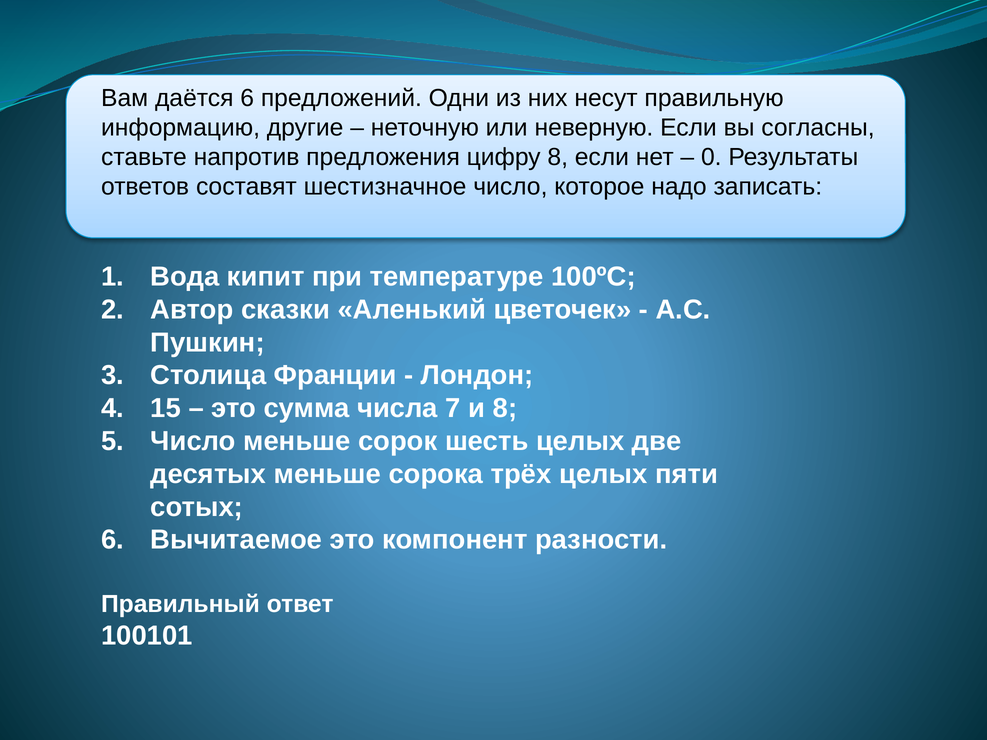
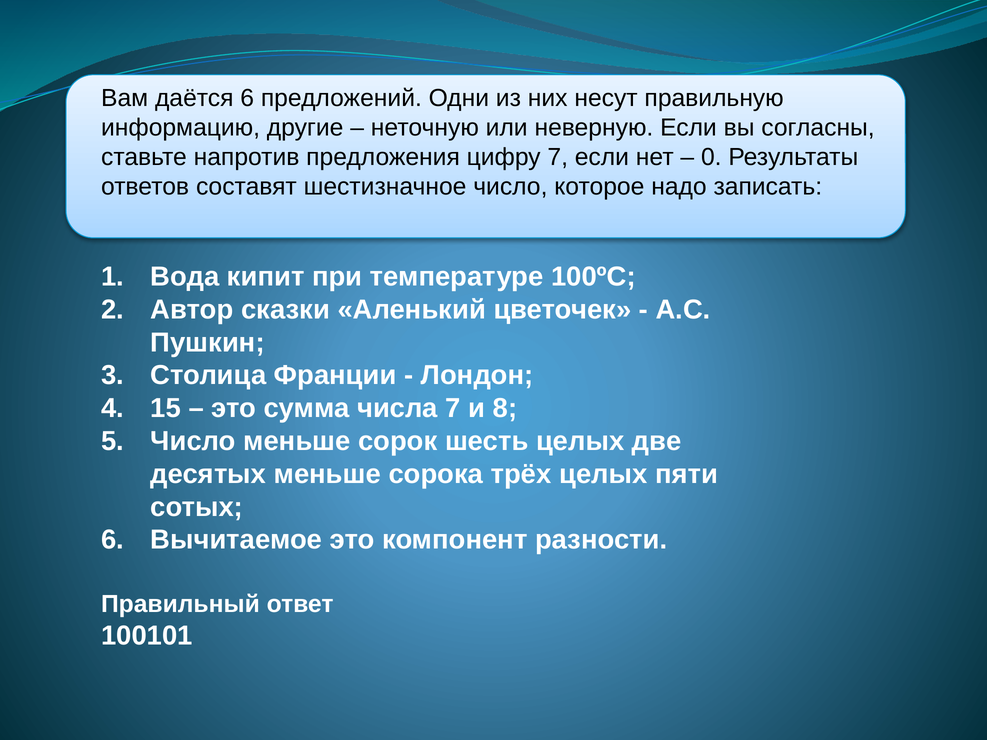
цифру 8: 8 -> 7
